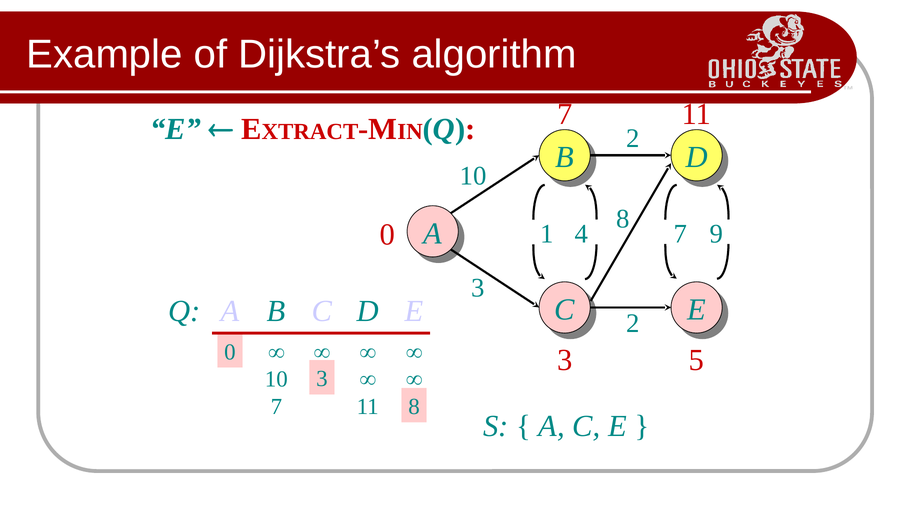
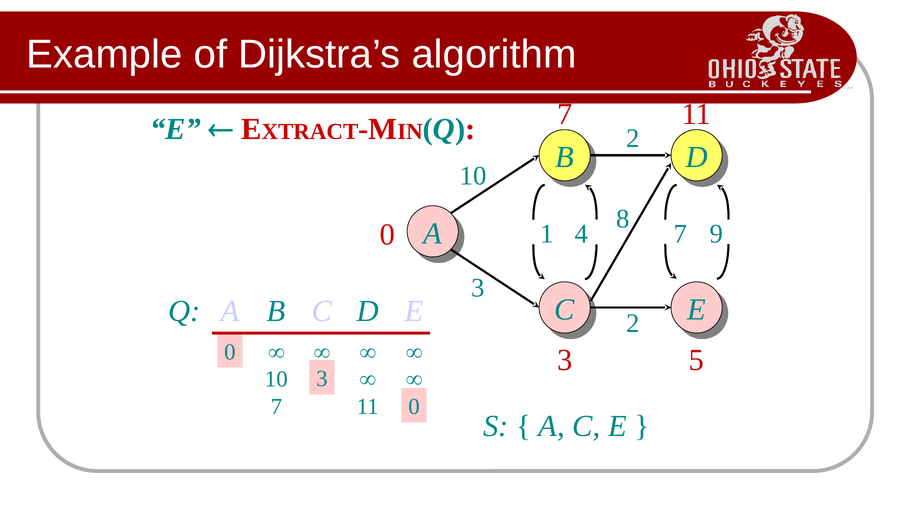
11 8: 8 -> 0
